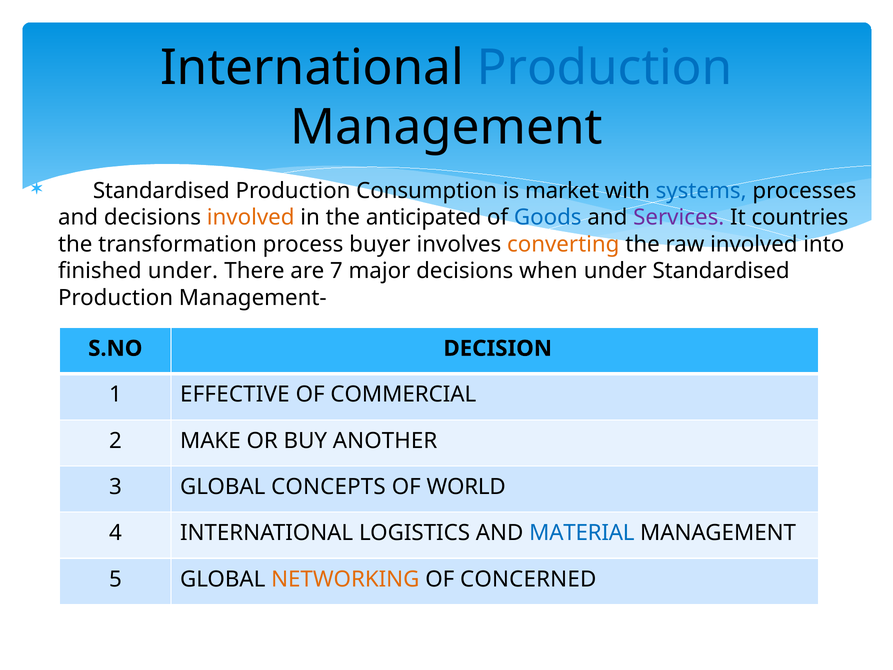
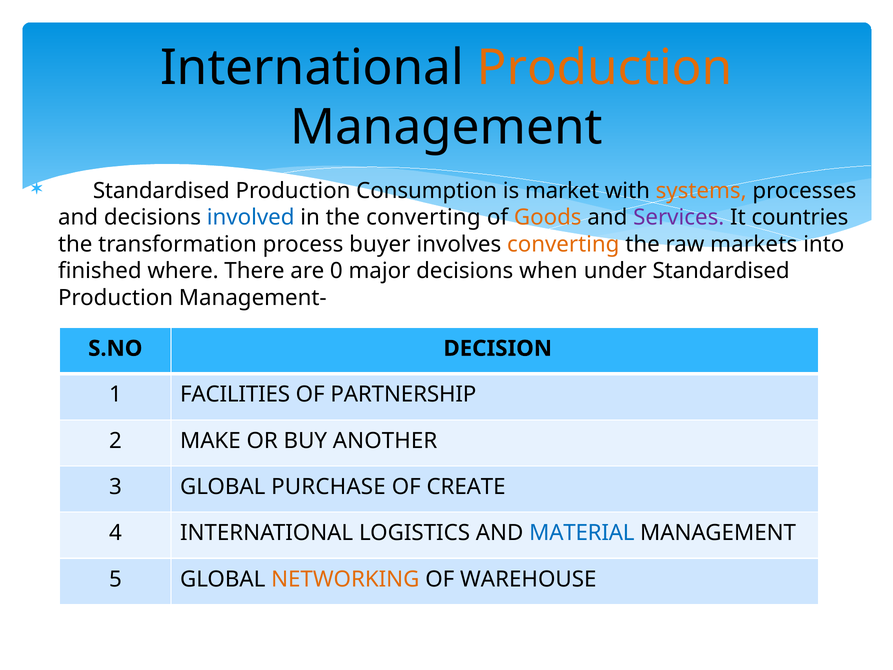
Production at (605, 68) colour: blue -> orange
systems colour: blue -> orange
involved at (251, 217) colour: orange -> blue
the anticipated: anticipated -> converting
Goods colour: blue -> orange
raw involved: involved -> markets
finished under: under -> where
7: 7 -> 0
EFFECTIVE: EFFECTIVE -> FACILITIES
COMMERCIAL: COMMERCIAL -> PARTNERSHIP
CONCEPTS: CONCEPTS -> PURCHASE
WORLD: WORLD -> CREATE
CONCERNED: CONCERNED -> WAREHOUSE
